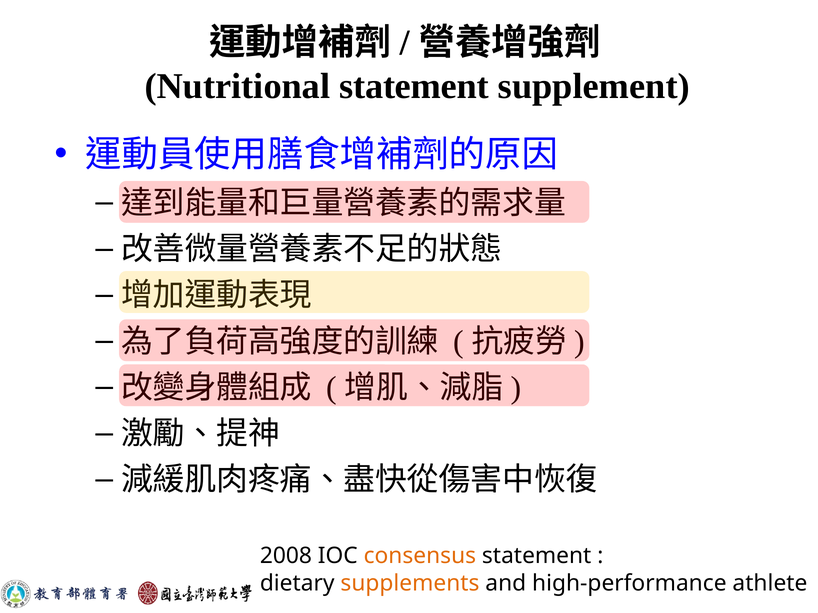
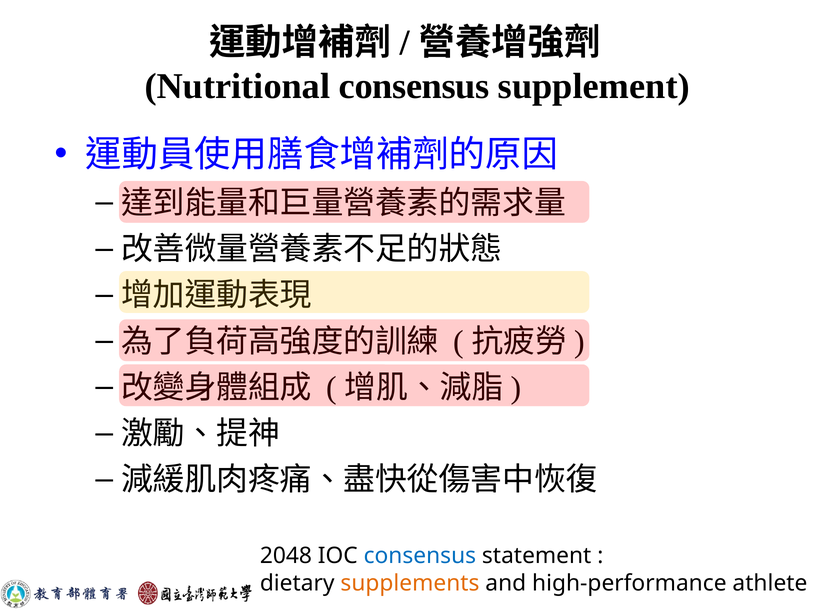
Nutritional statement: statement -> consensus
2008: 2008 -> 2048
consensus at (420, 556) colour: orange -> blue
